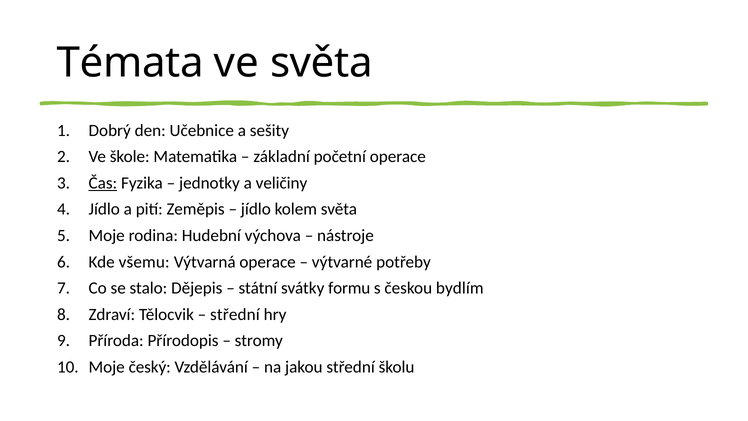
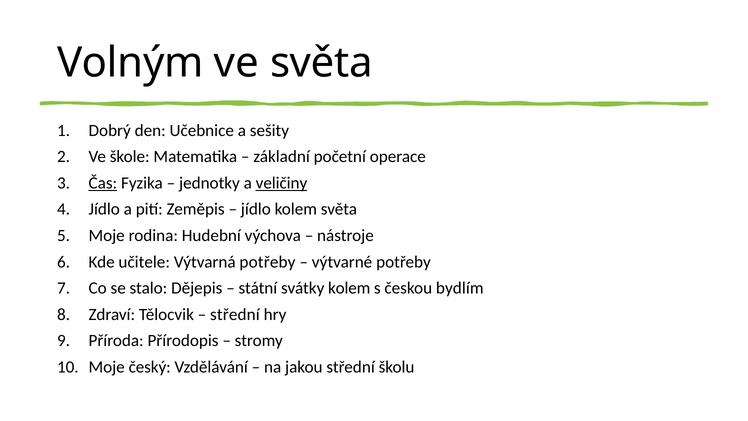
Témata: Témata -> Volným
veličiny underline: none -> present
všemu: všemu -> učitele
Výtvarná operace: operace -> potřeby
svátky formu: formu -> kolem
